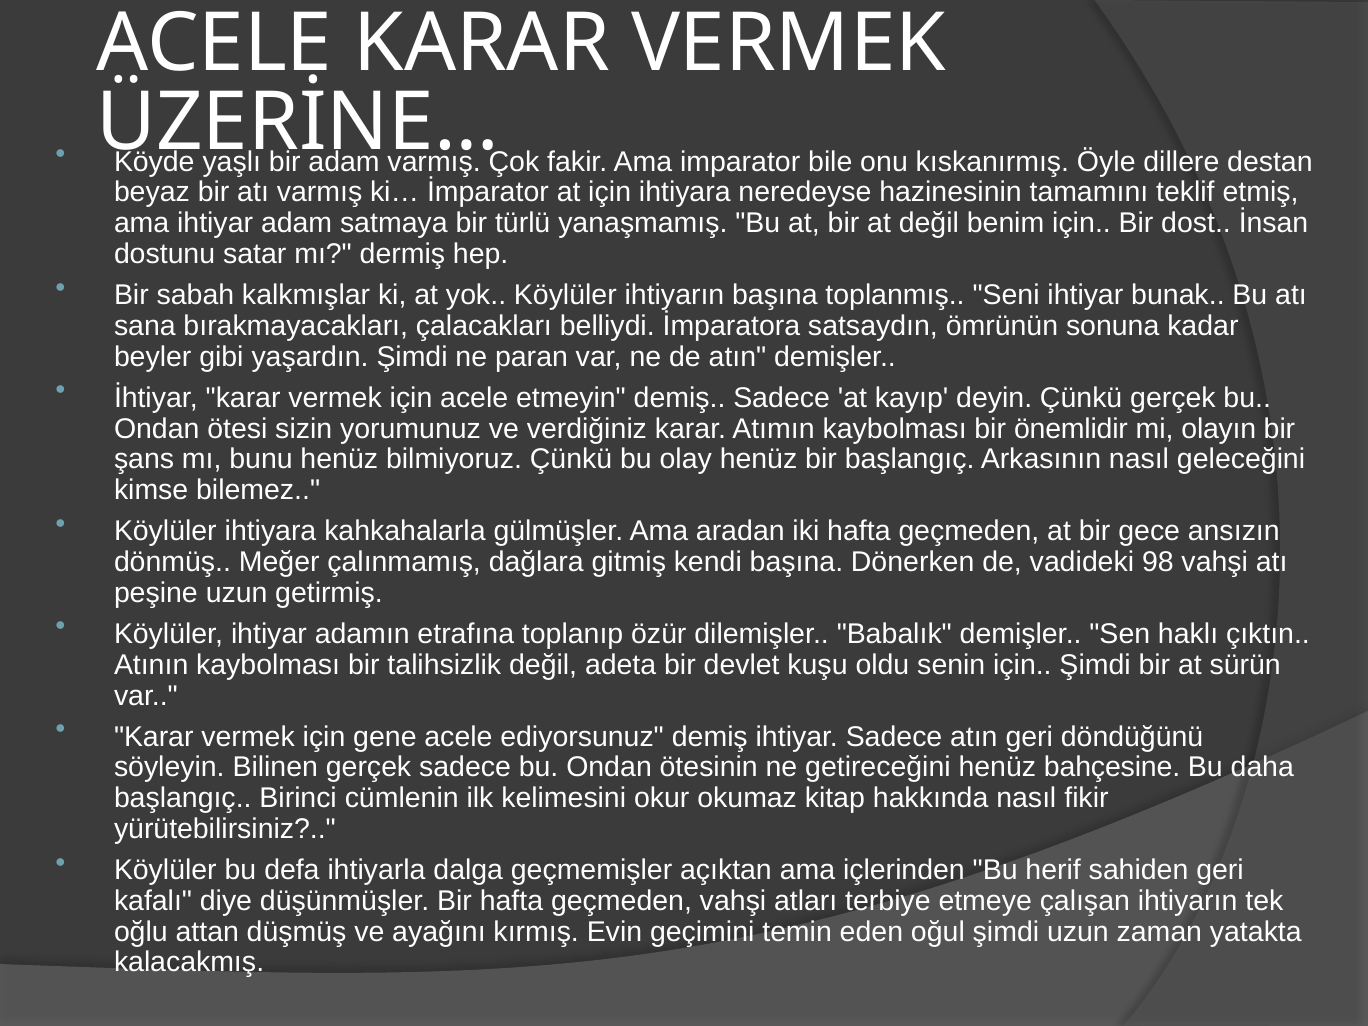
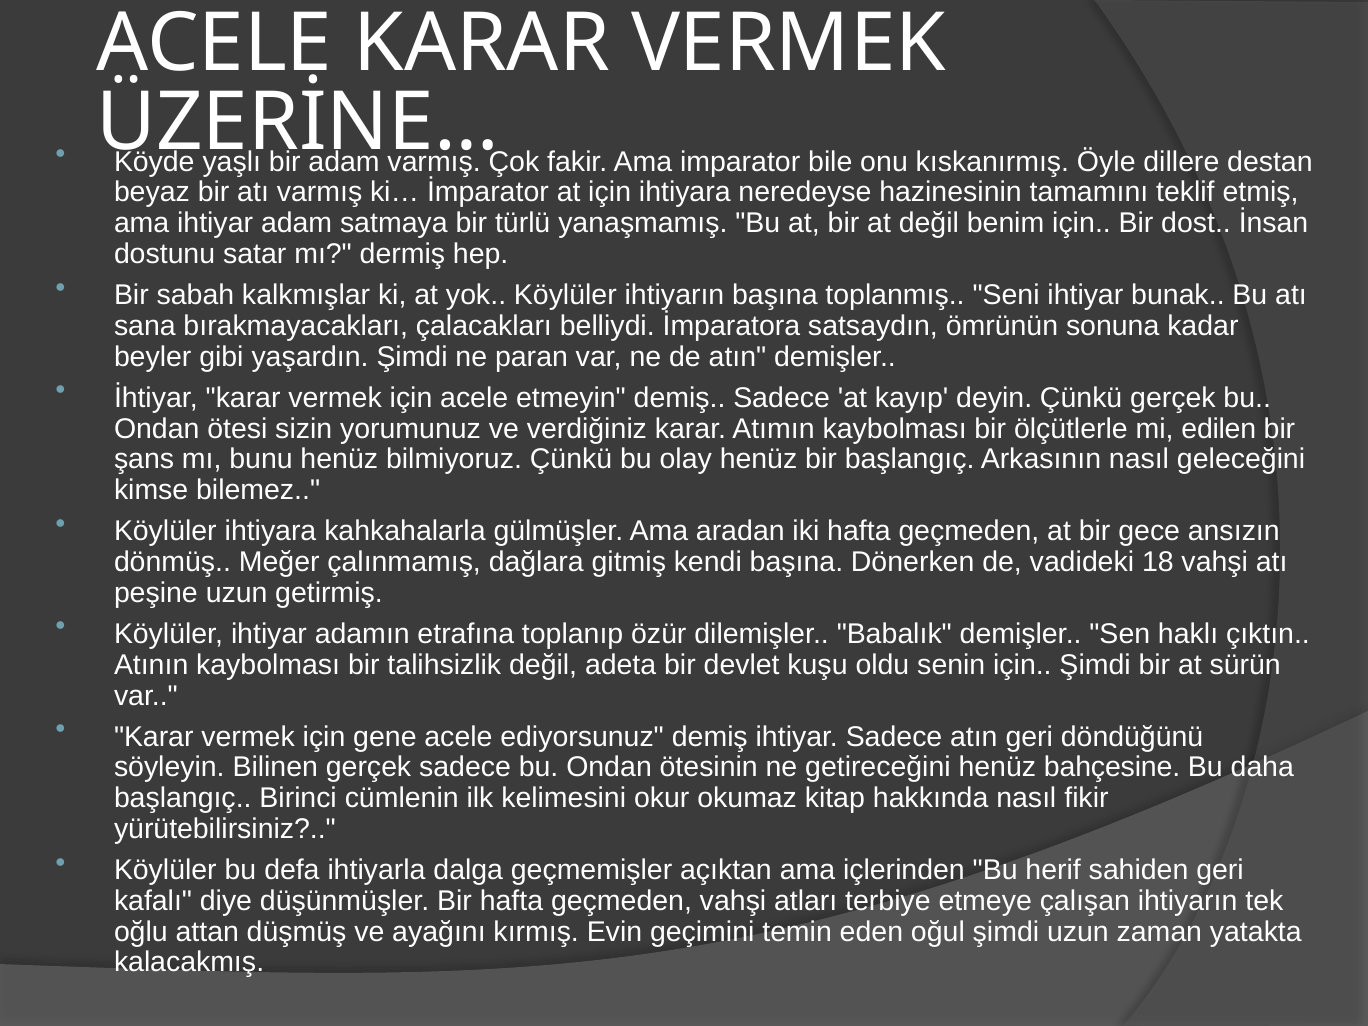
önemlidir: önemlidir -> ölçütlerle
olayın: olayın -> edilen
98: 98 -> 18
